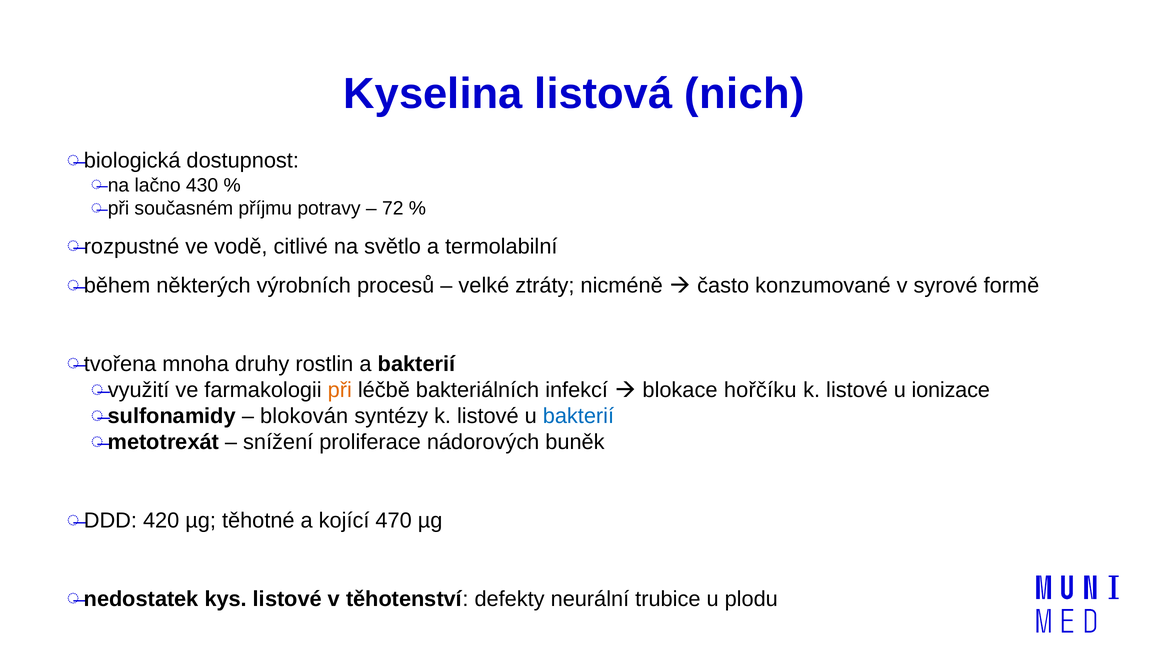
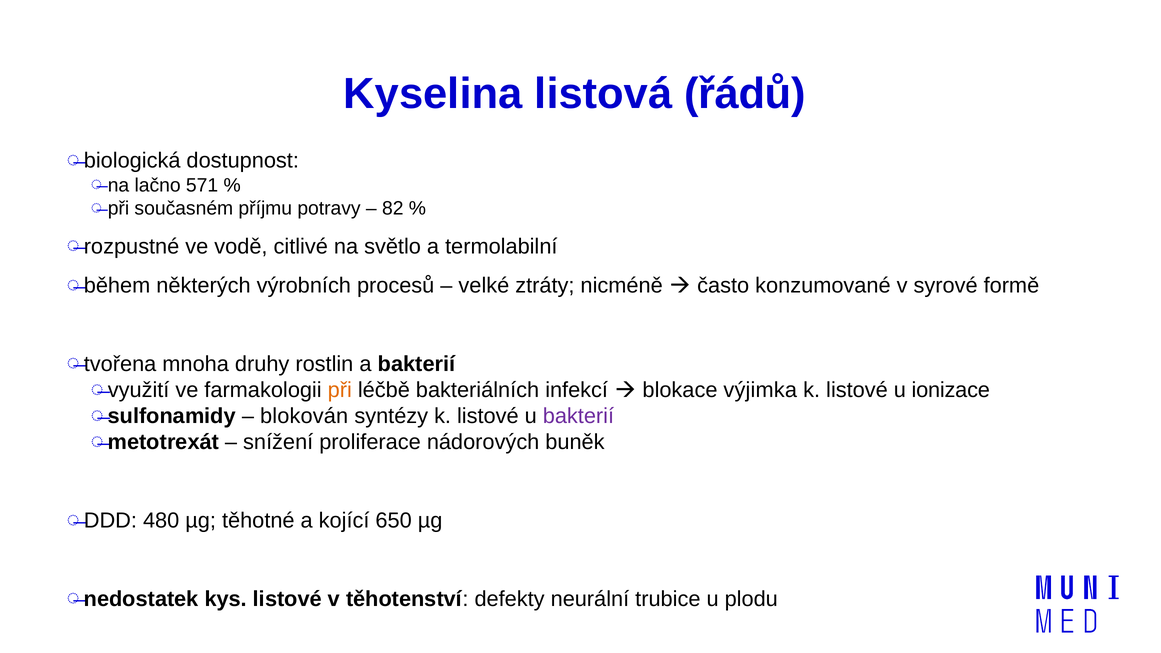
nich: nich -> řádů
430: 430 -> 571
72: 72 -> 82
hořčíku: hořčíku -> výjimka
bakterií at (578, 416) colour: blue -> purple
420: 420 -> 480
470: 470 -> 650
